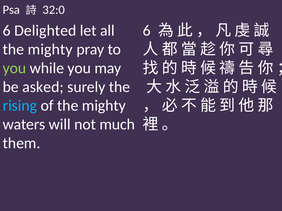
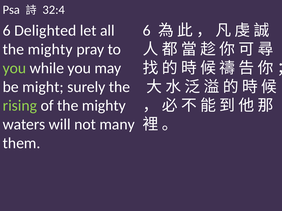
32:0: 32:0 -> 32:4
asked: asked -> might
rising colour: light blue -> light green
much: much -> many
